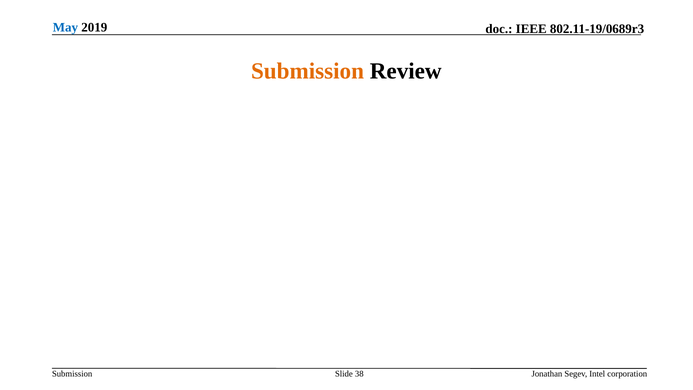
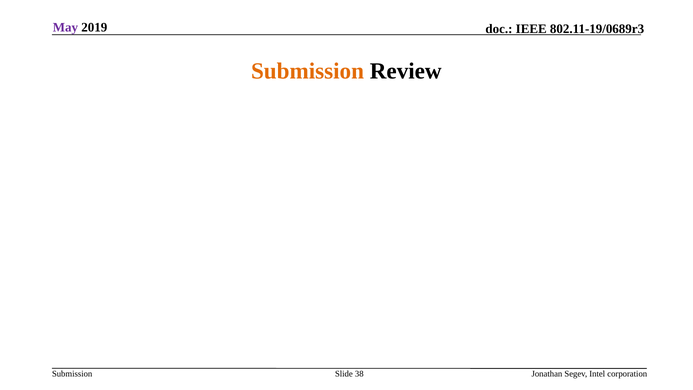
May colour: blue -> purple
